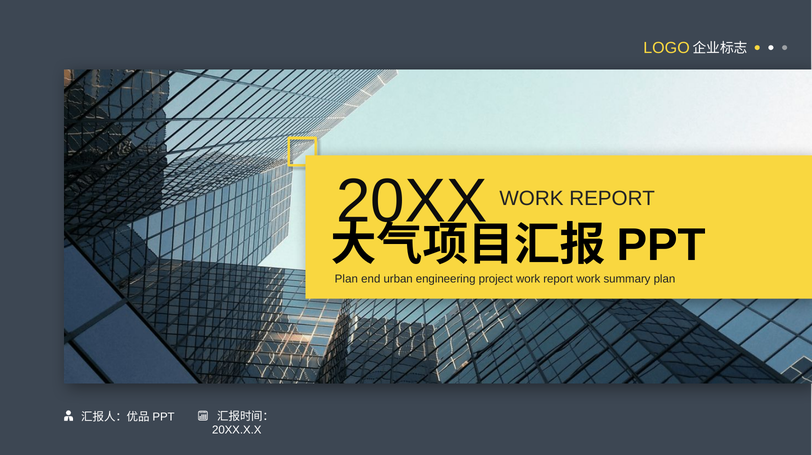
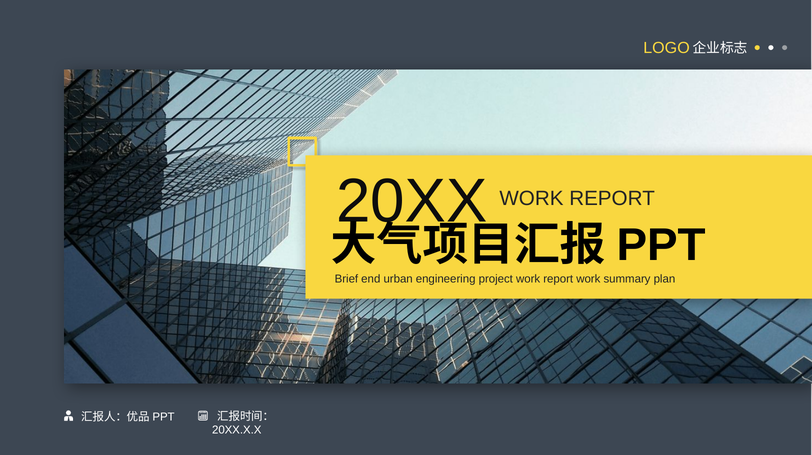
Plan at (346, 279): Plan -> Brief
